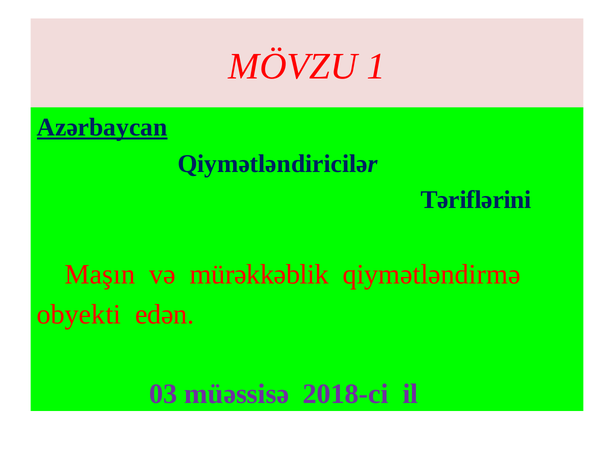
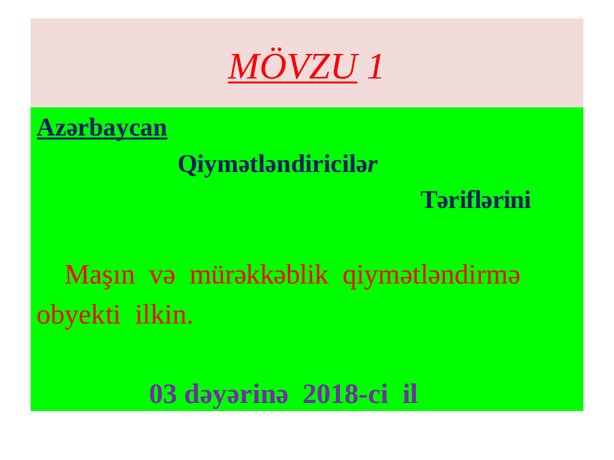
MÖVZU underline: none -> present
edən: edən -> ilkin
müəssisə: müəssisə -> dəyərinə
